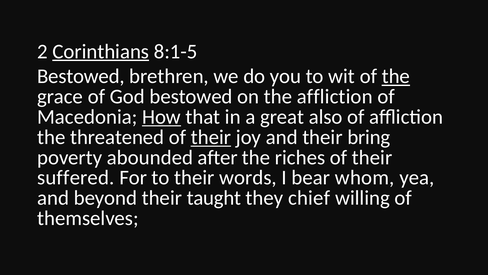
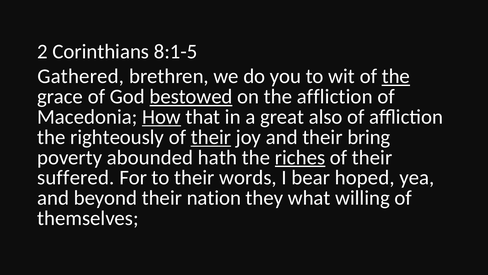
Corinthians underline: present -> none
Bestowed at (81, 76): Bestowed -> Gathered
bestowed at (191, 96) underline: none -> present
threatened: threatened -> righteously
after: after -> hath
riches underline: none -> present
whom: whom -> hoped
taught: taught -> nation
chief: chief -> what
